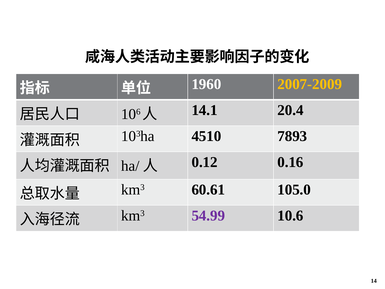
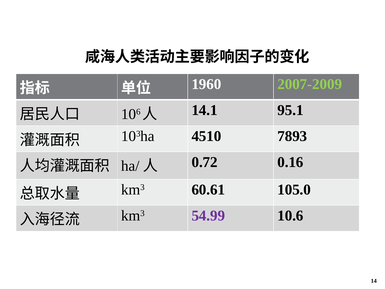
2007-2009 colour: yellow -> light green
20.4: 20.4 -> 95.1
0.12: 0.12 -> 0.72
